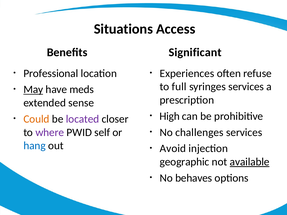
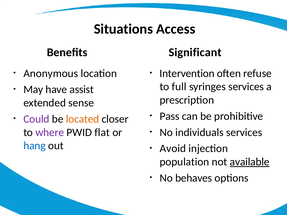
Experiences: Experiences -> Intervention
Professional: Professional -> Anonymous
May underline: present -> none
meds: meds -> assist
High: High -> Pass
Could colour: orange -> purple
located colour: purple -> orange
self: self -> flat
challenges: challenges -> individuals
geographic: geographic -> population
